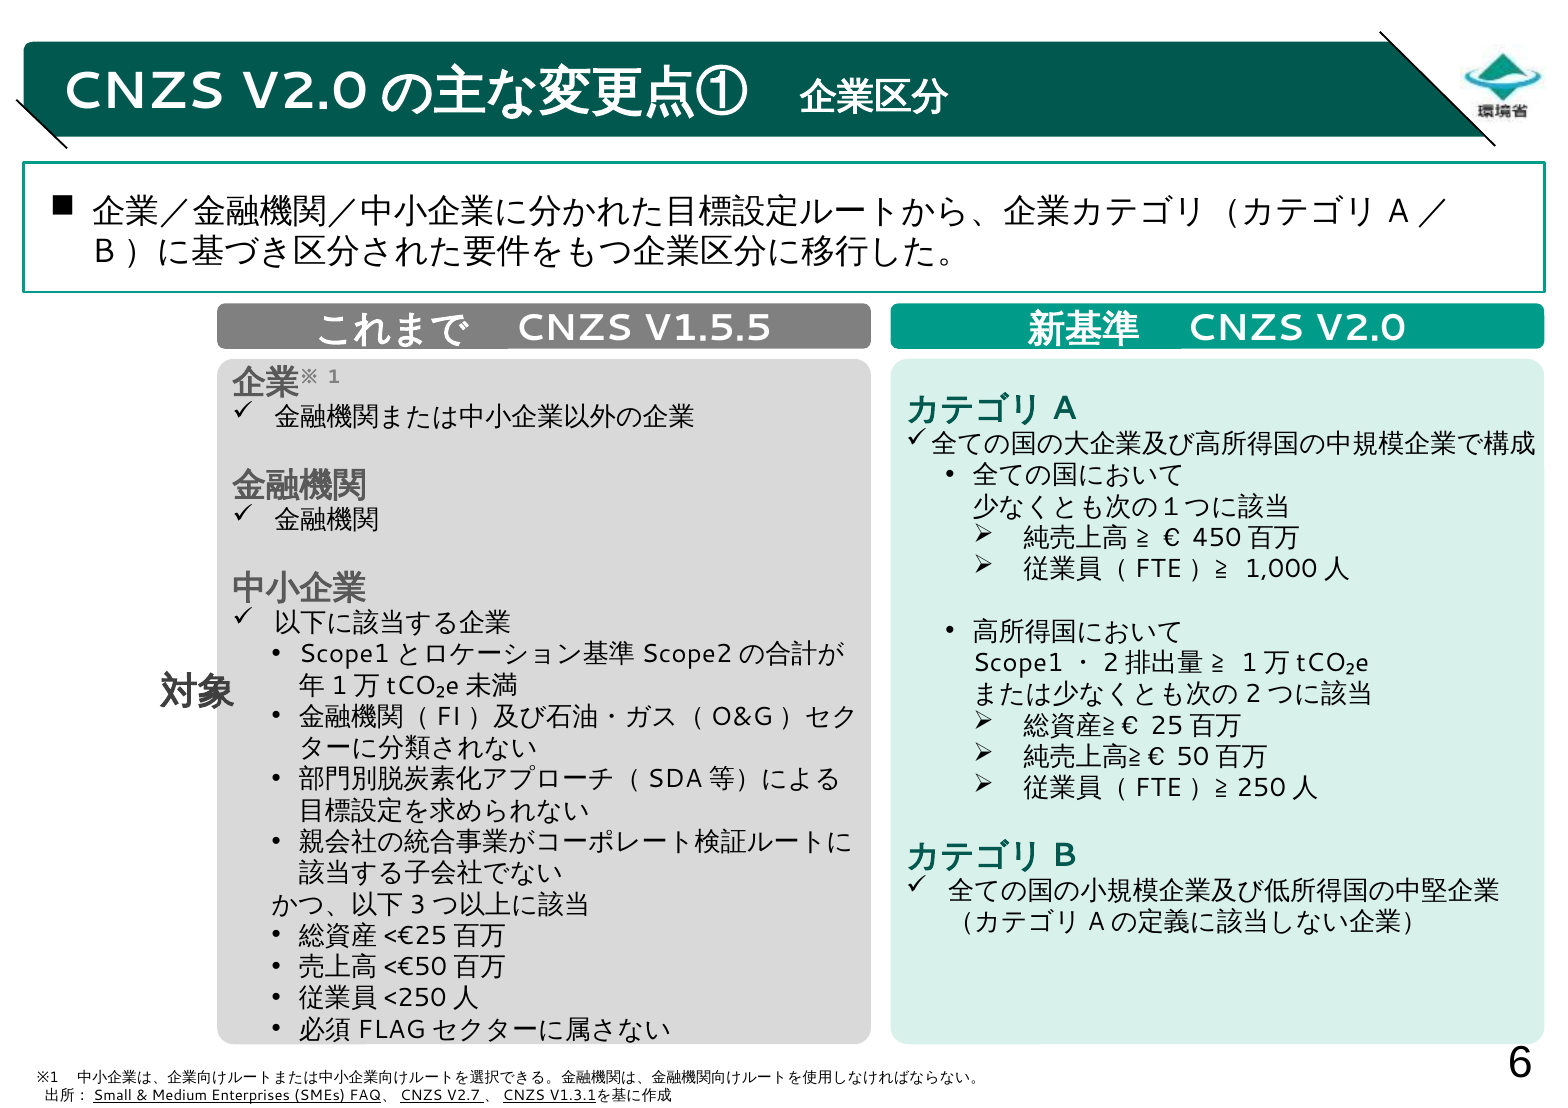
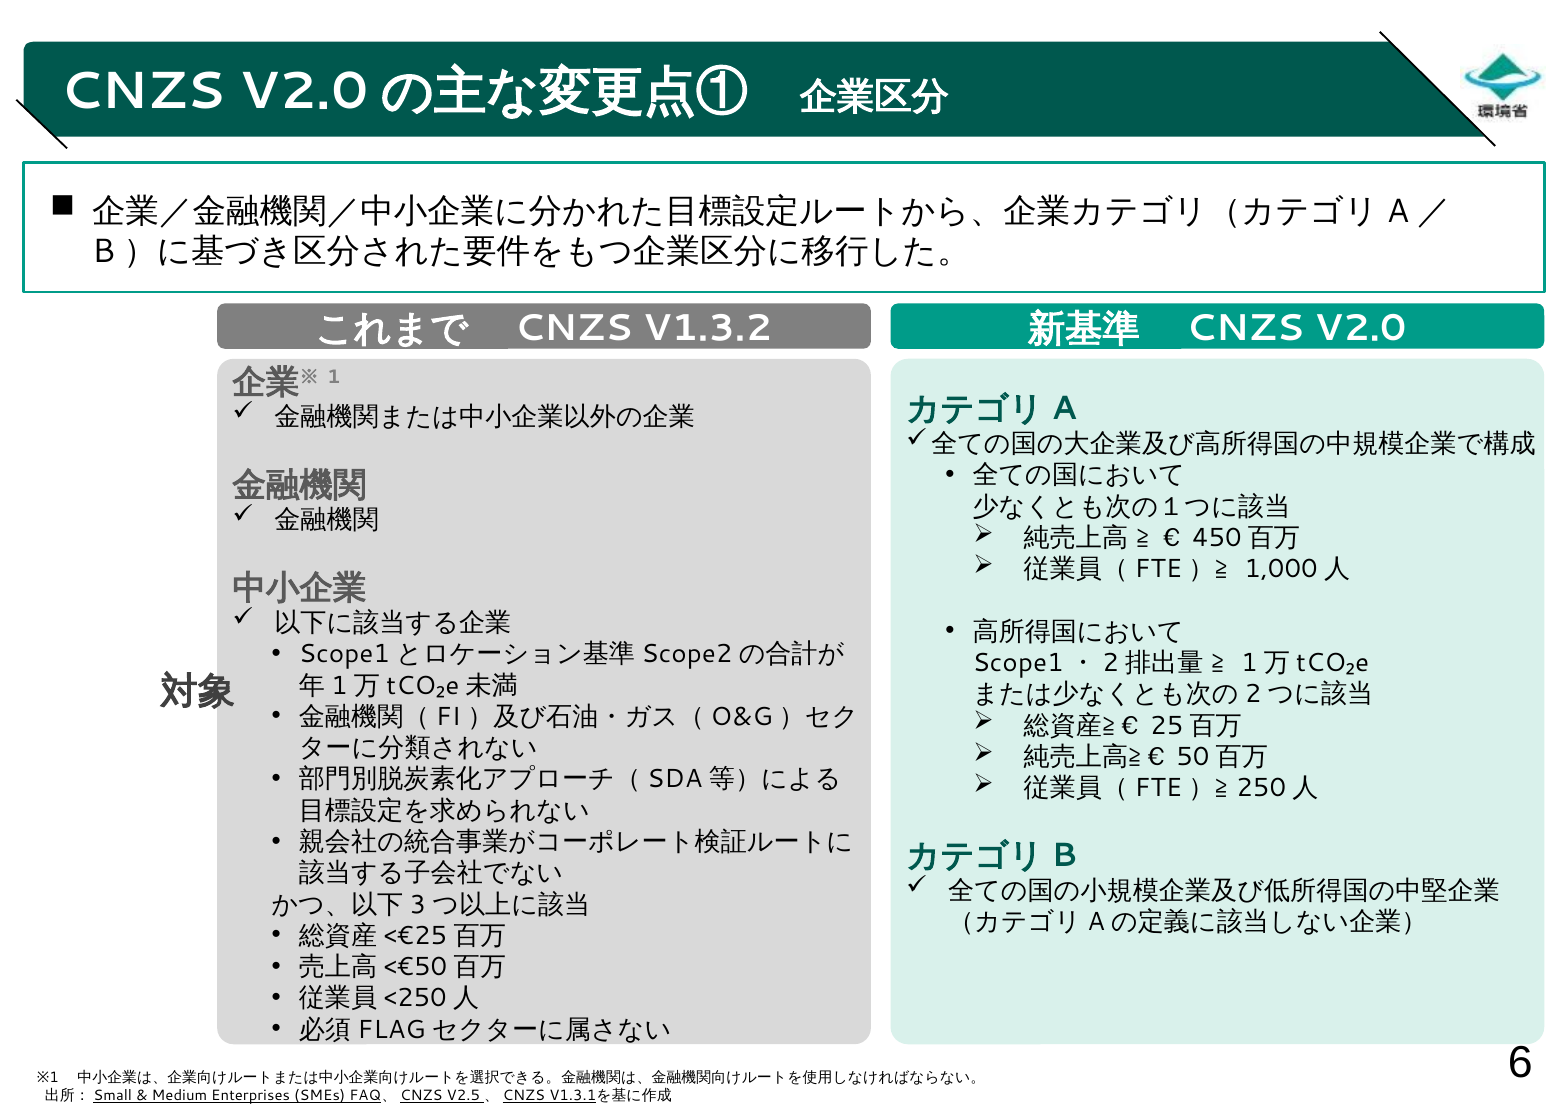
V1.5.5: V1.5.5 -> V1.3.2
V2.7: V2.7 -> V2.5
